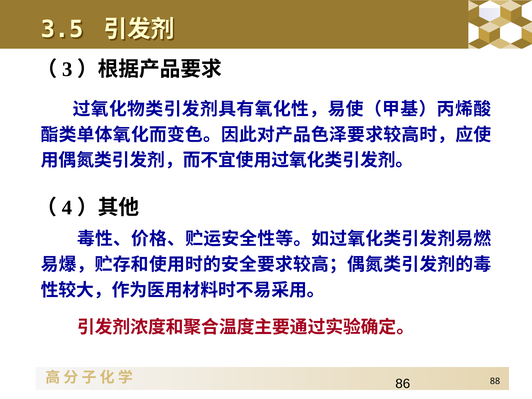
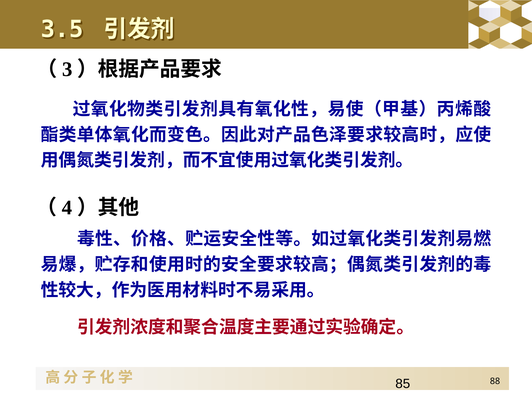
86: 86 -> 85
